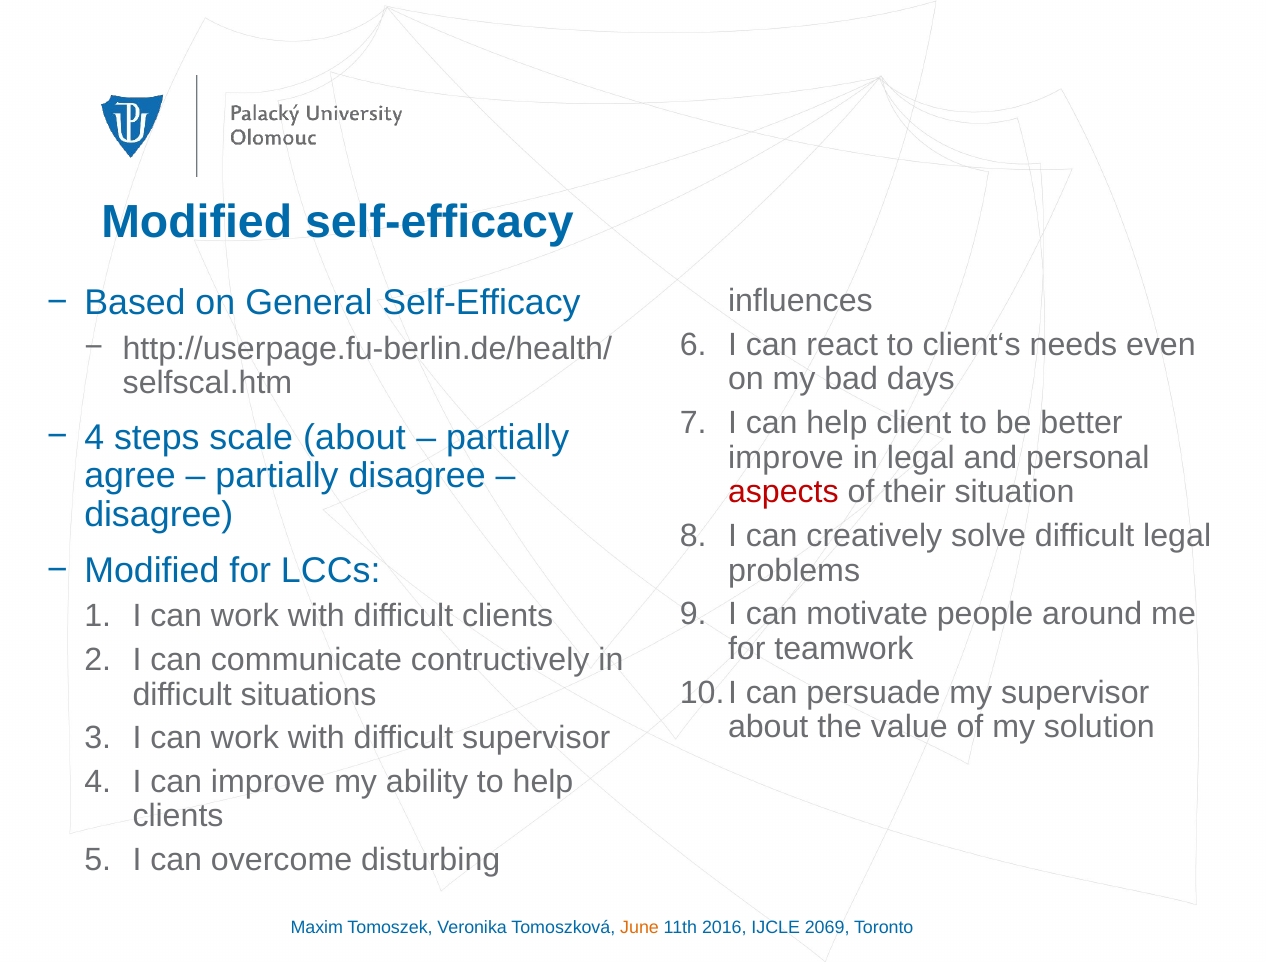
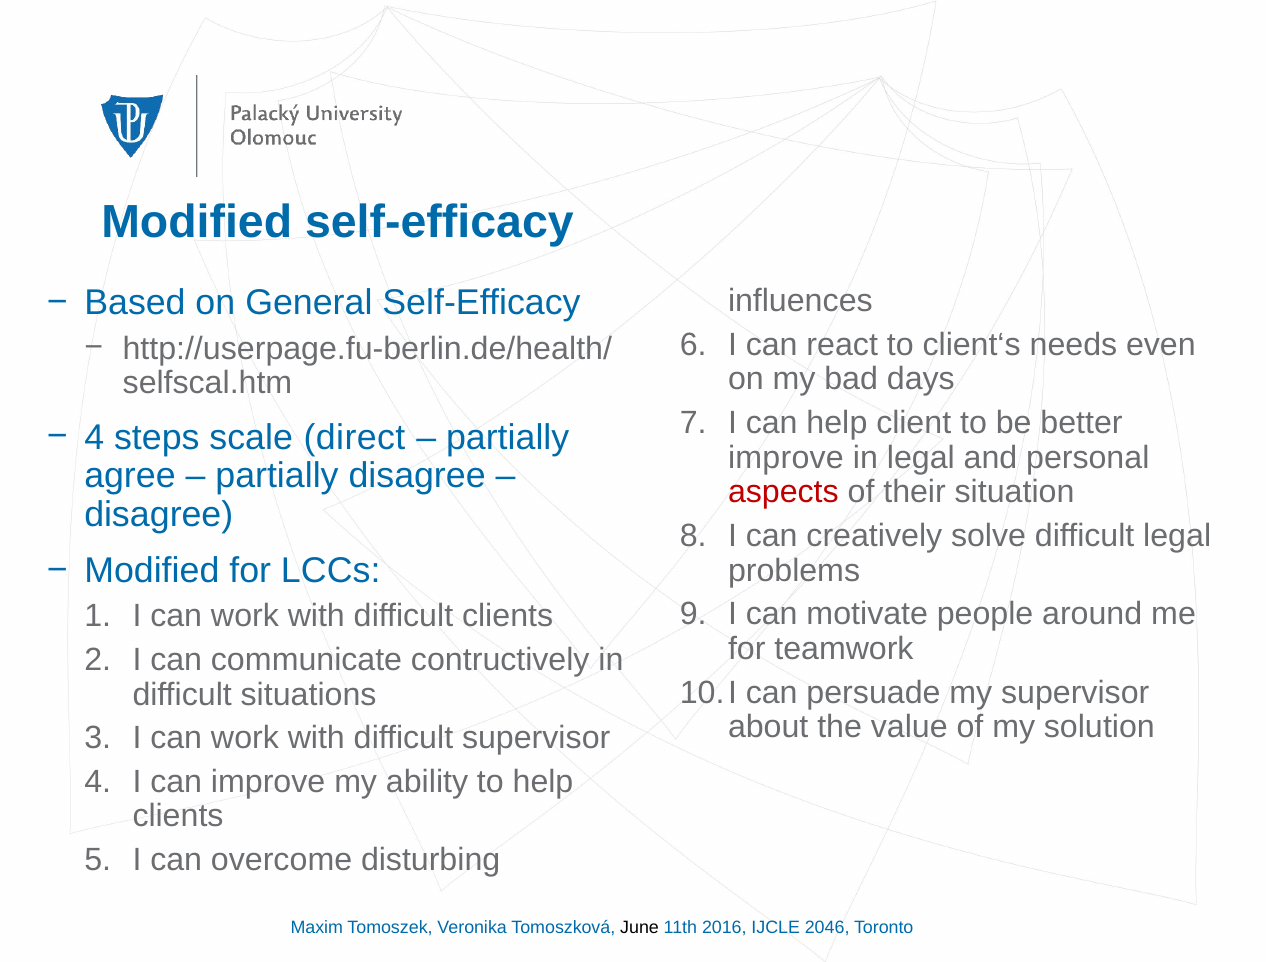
scale about: about -> direct
June colour: orange -> black
2069: 2069 -> 2046
